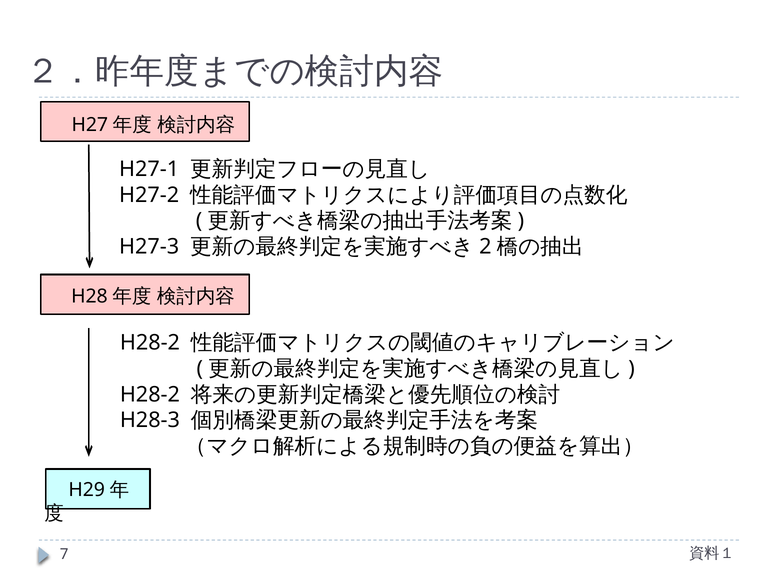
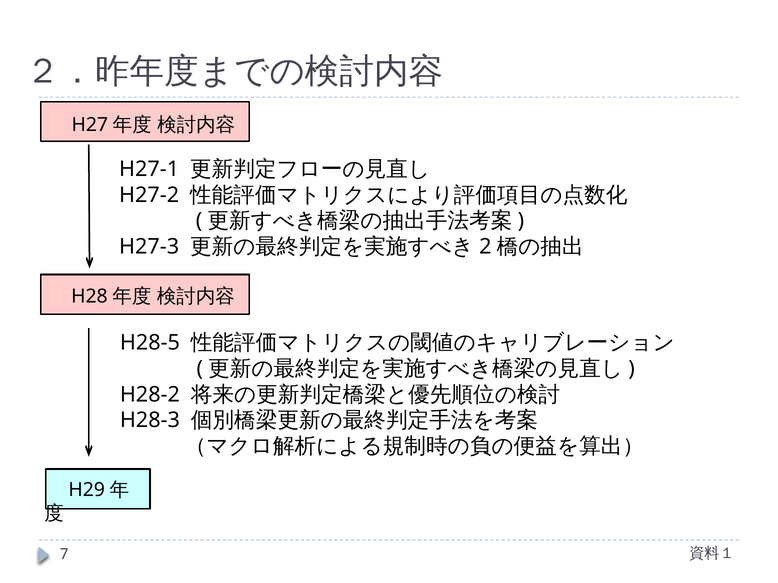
H28-2 at (150, 343): H28-2 -> H28-5
